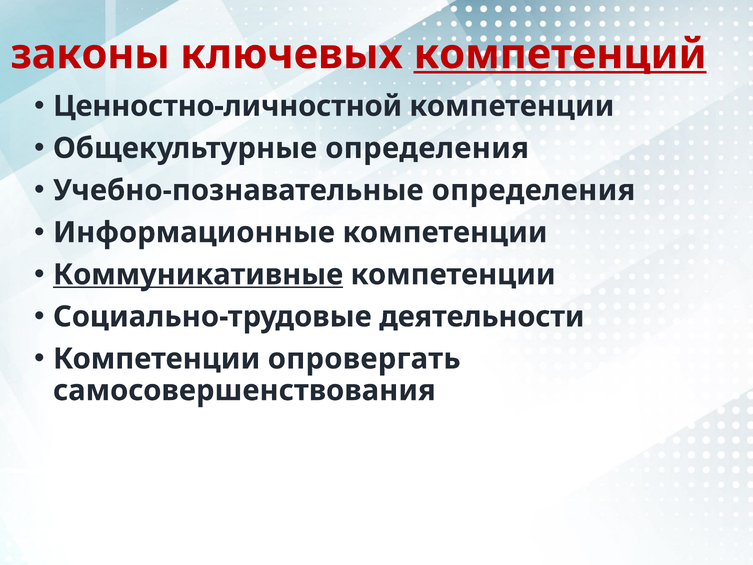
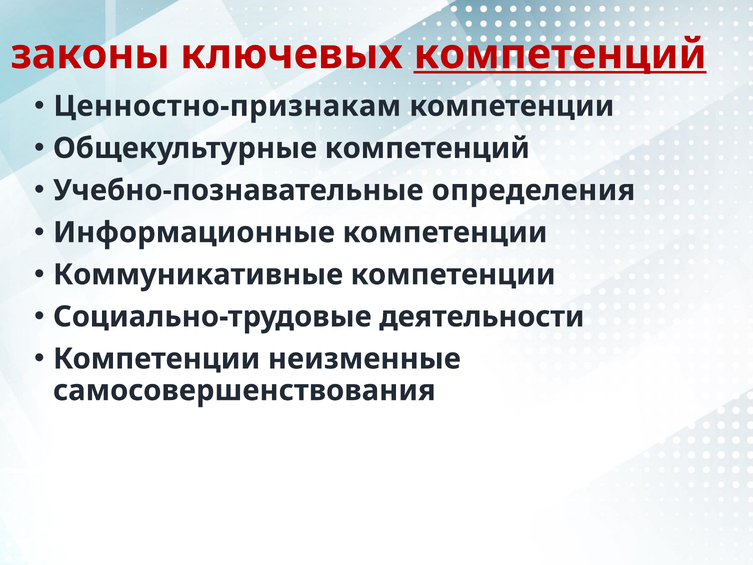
Ценностно-личностной: Ценностно-личностной -> Ценностно-признакам
Общекультурные определения: определения -> компетенций
Коммуникативные underline: present -> none
опровергать: опровергать -> неизменные
